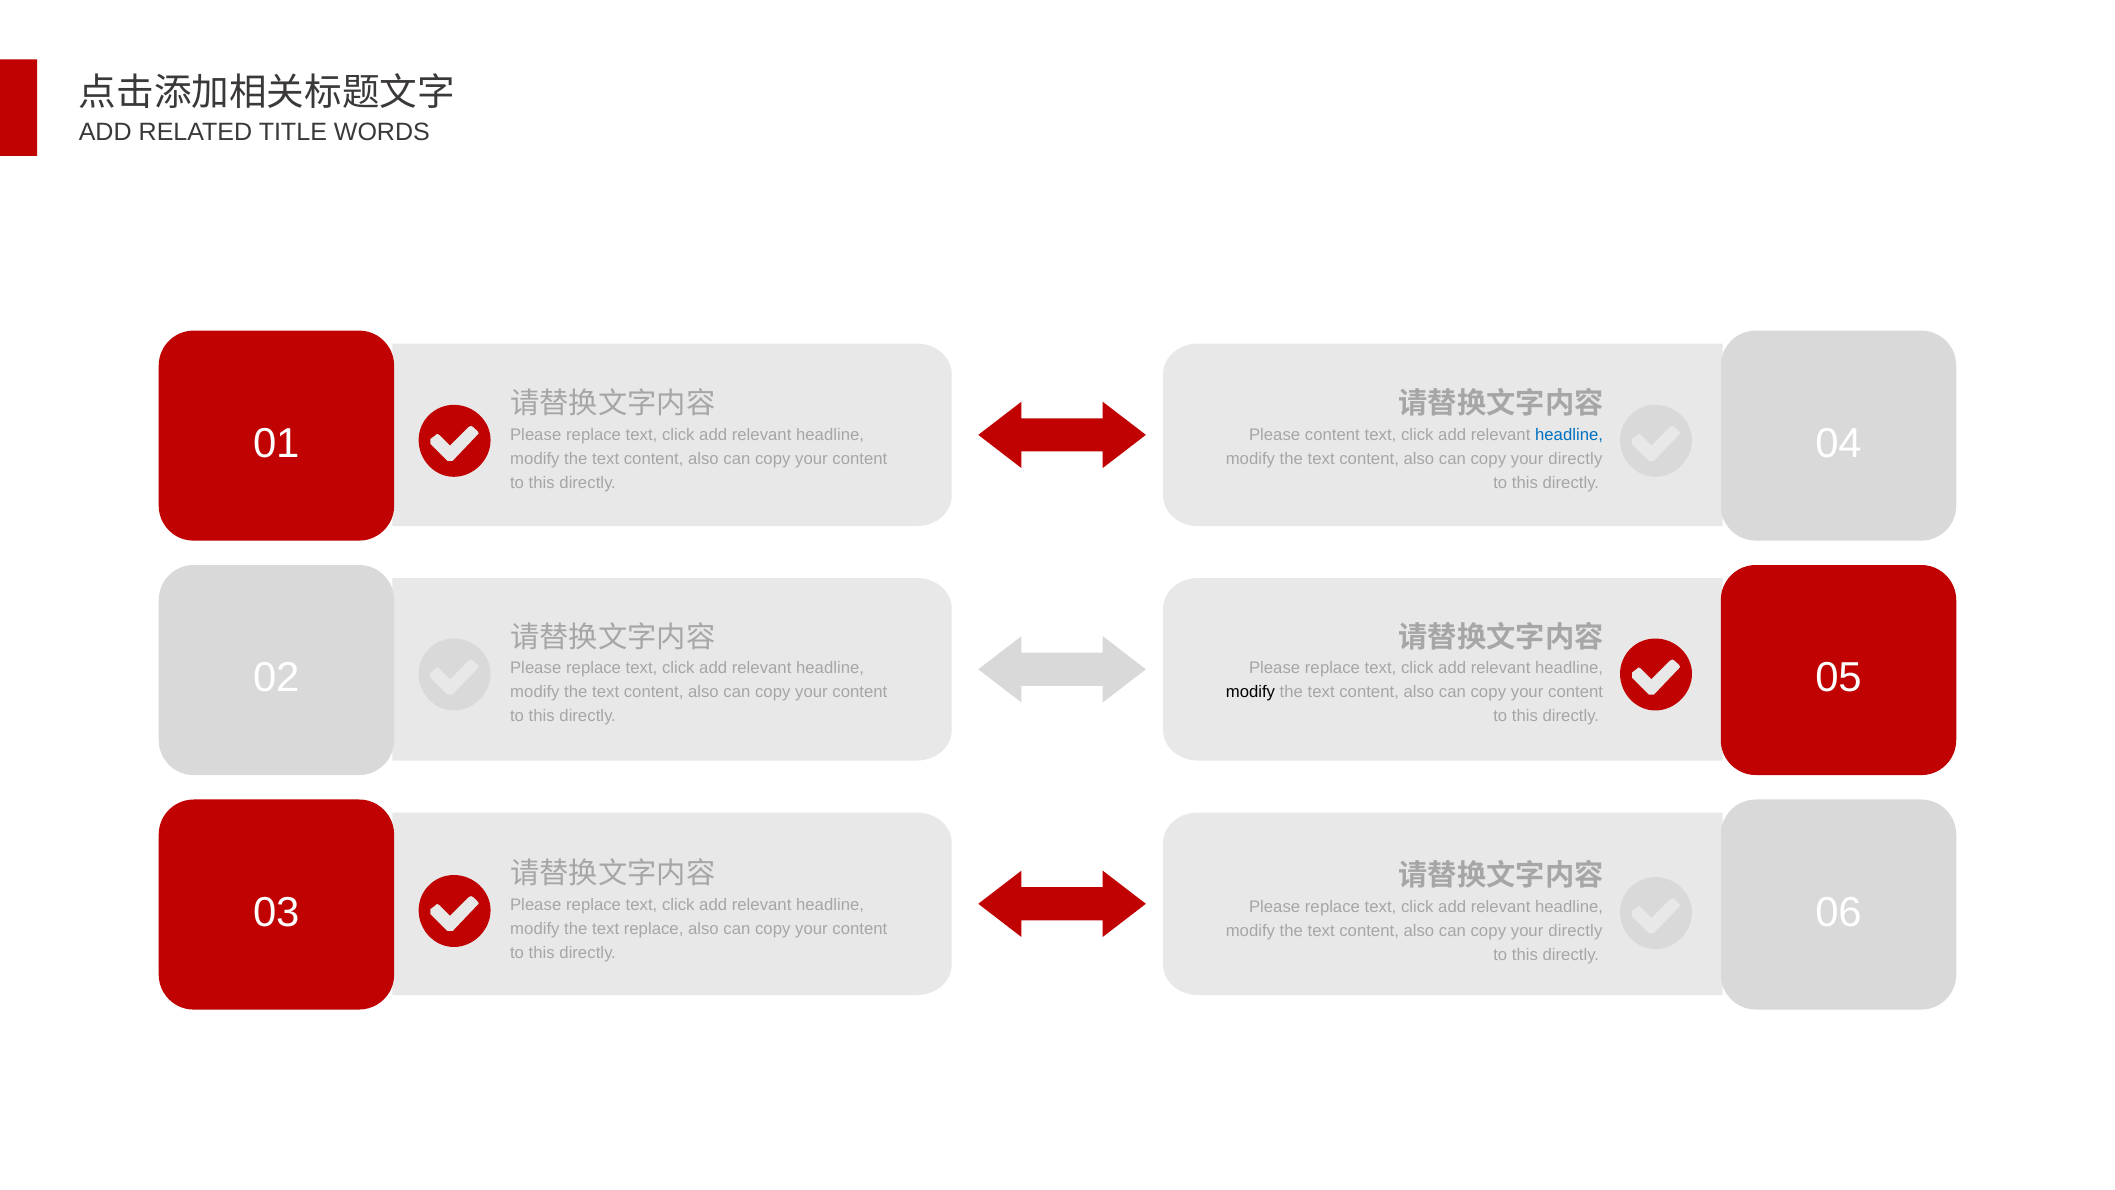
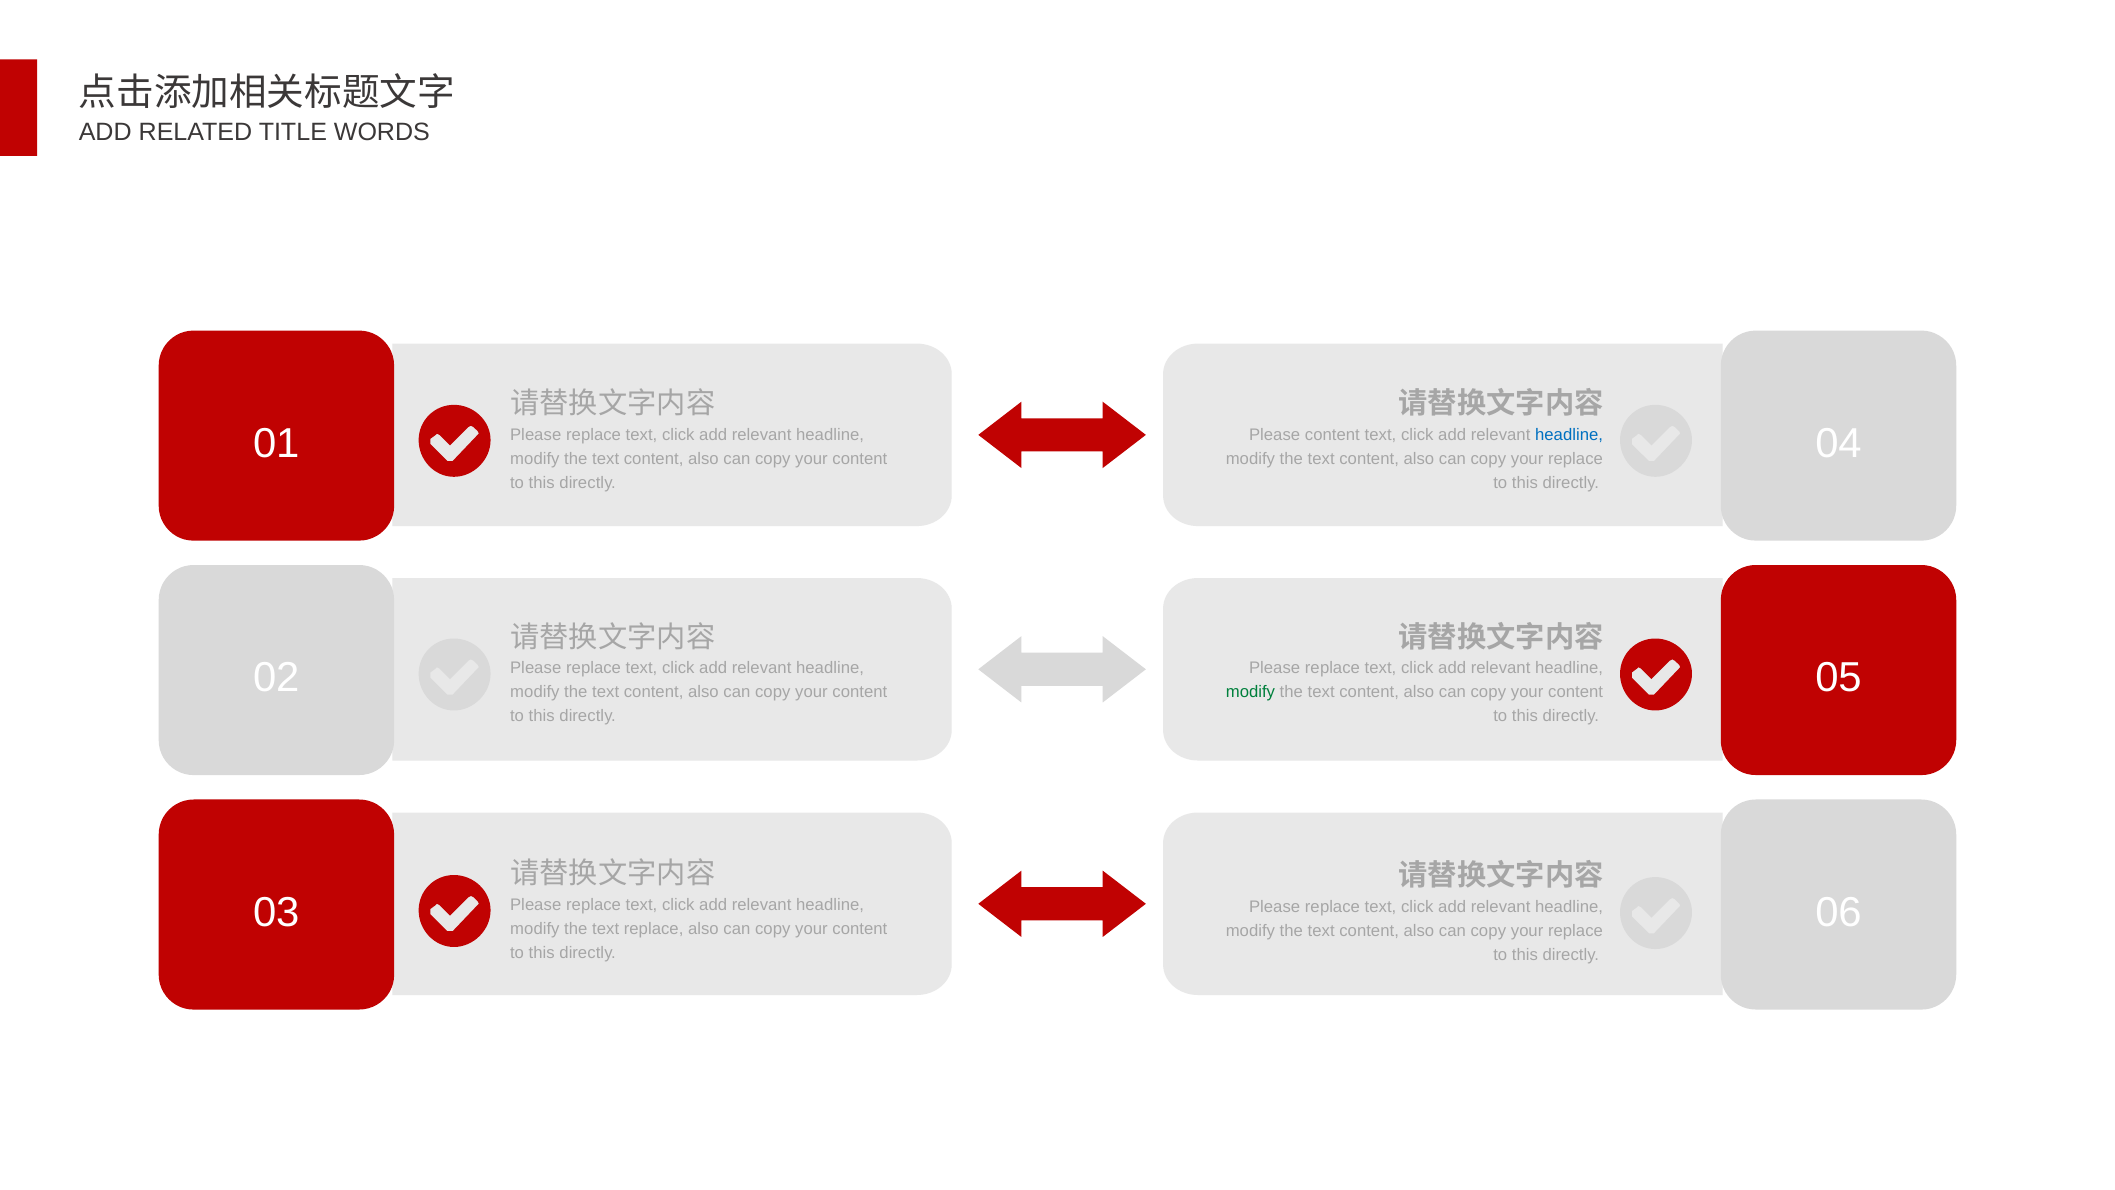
directly at (1575, 458): directly -> replace
modify at (1250, 692) colour: black -> green
directly at (1575, 930): directly -> replace
